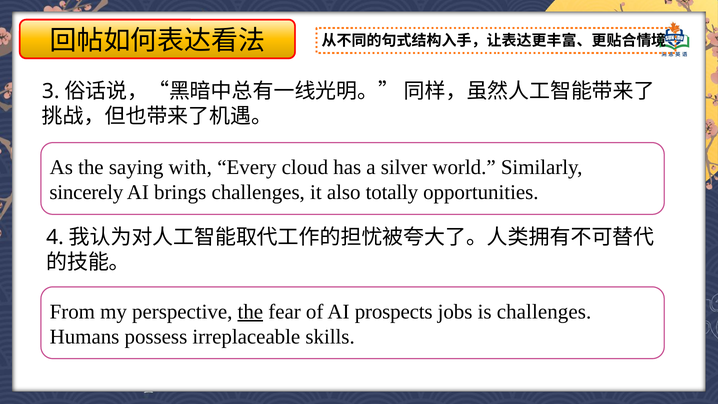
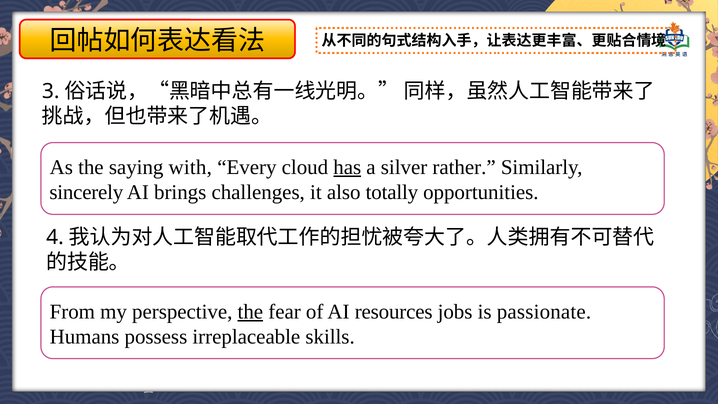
has underline: none -> present
world: world -> rather
prospects: prospects -> resources
is challenges: challenges -> passionate
